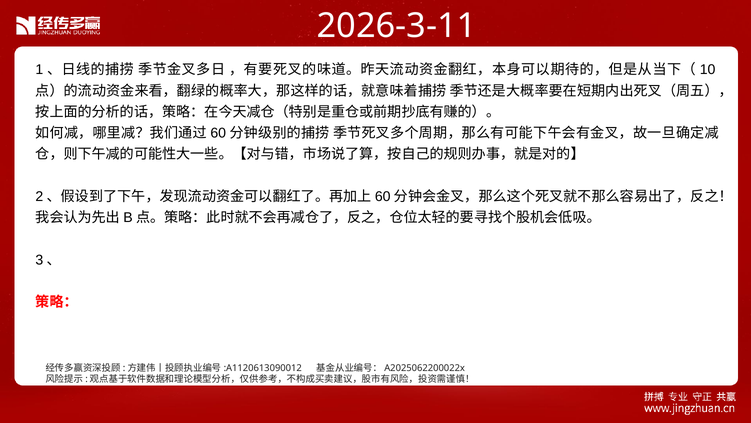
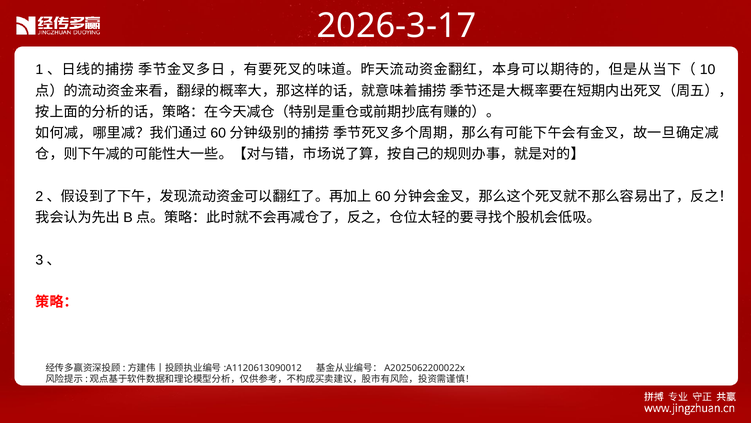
2026-3-11: 2026-3-11 -> 2026-3-17
